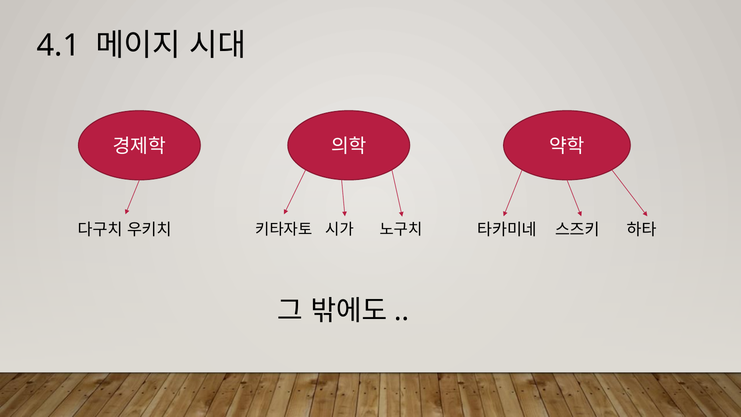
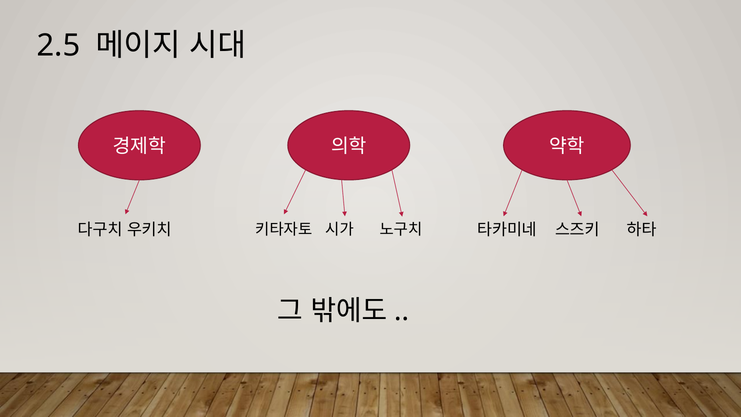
4.1: 4.1 -> 2.5
